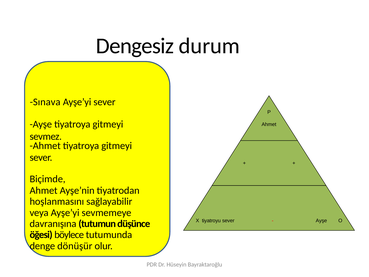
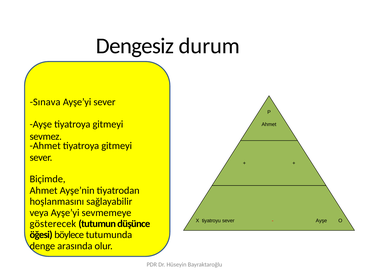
davranışına: davranışına -> gösterecek
dönüşür: dönüşür -> arasında
